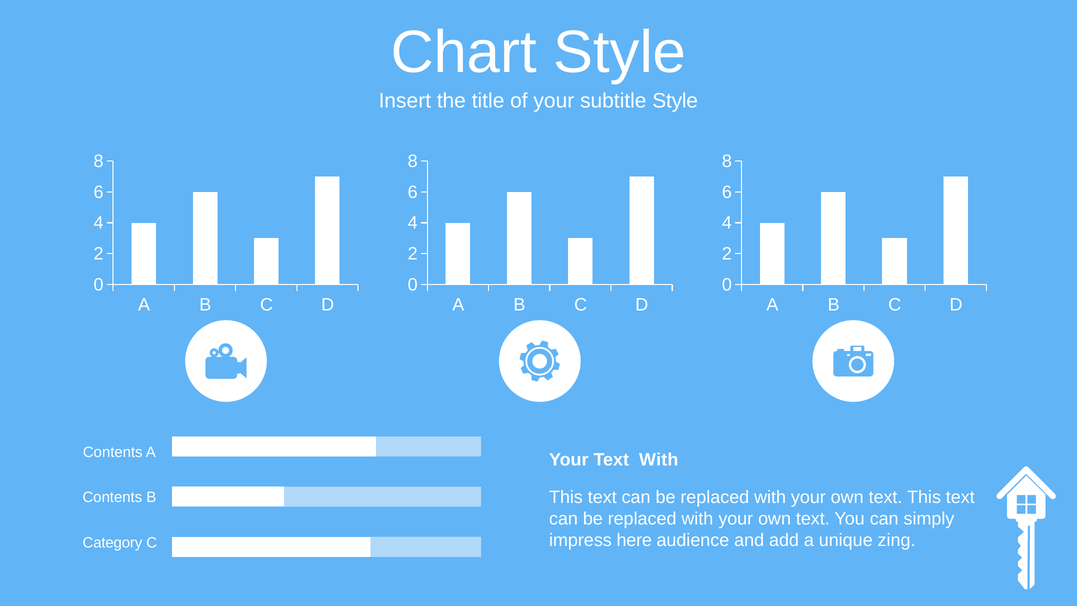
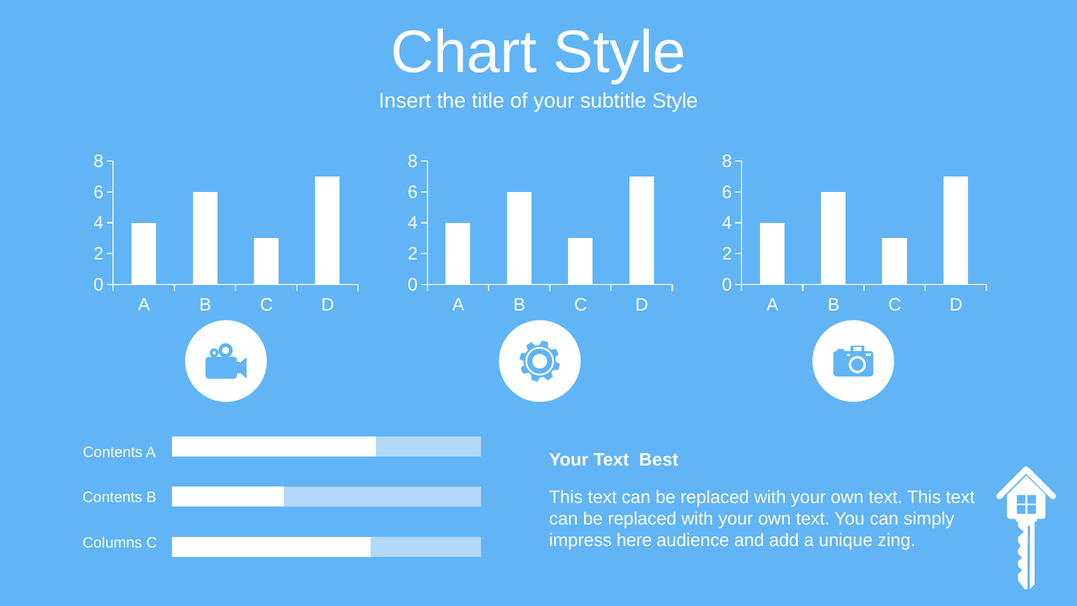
Text With: With -> Best
Category: Category -> Columns
